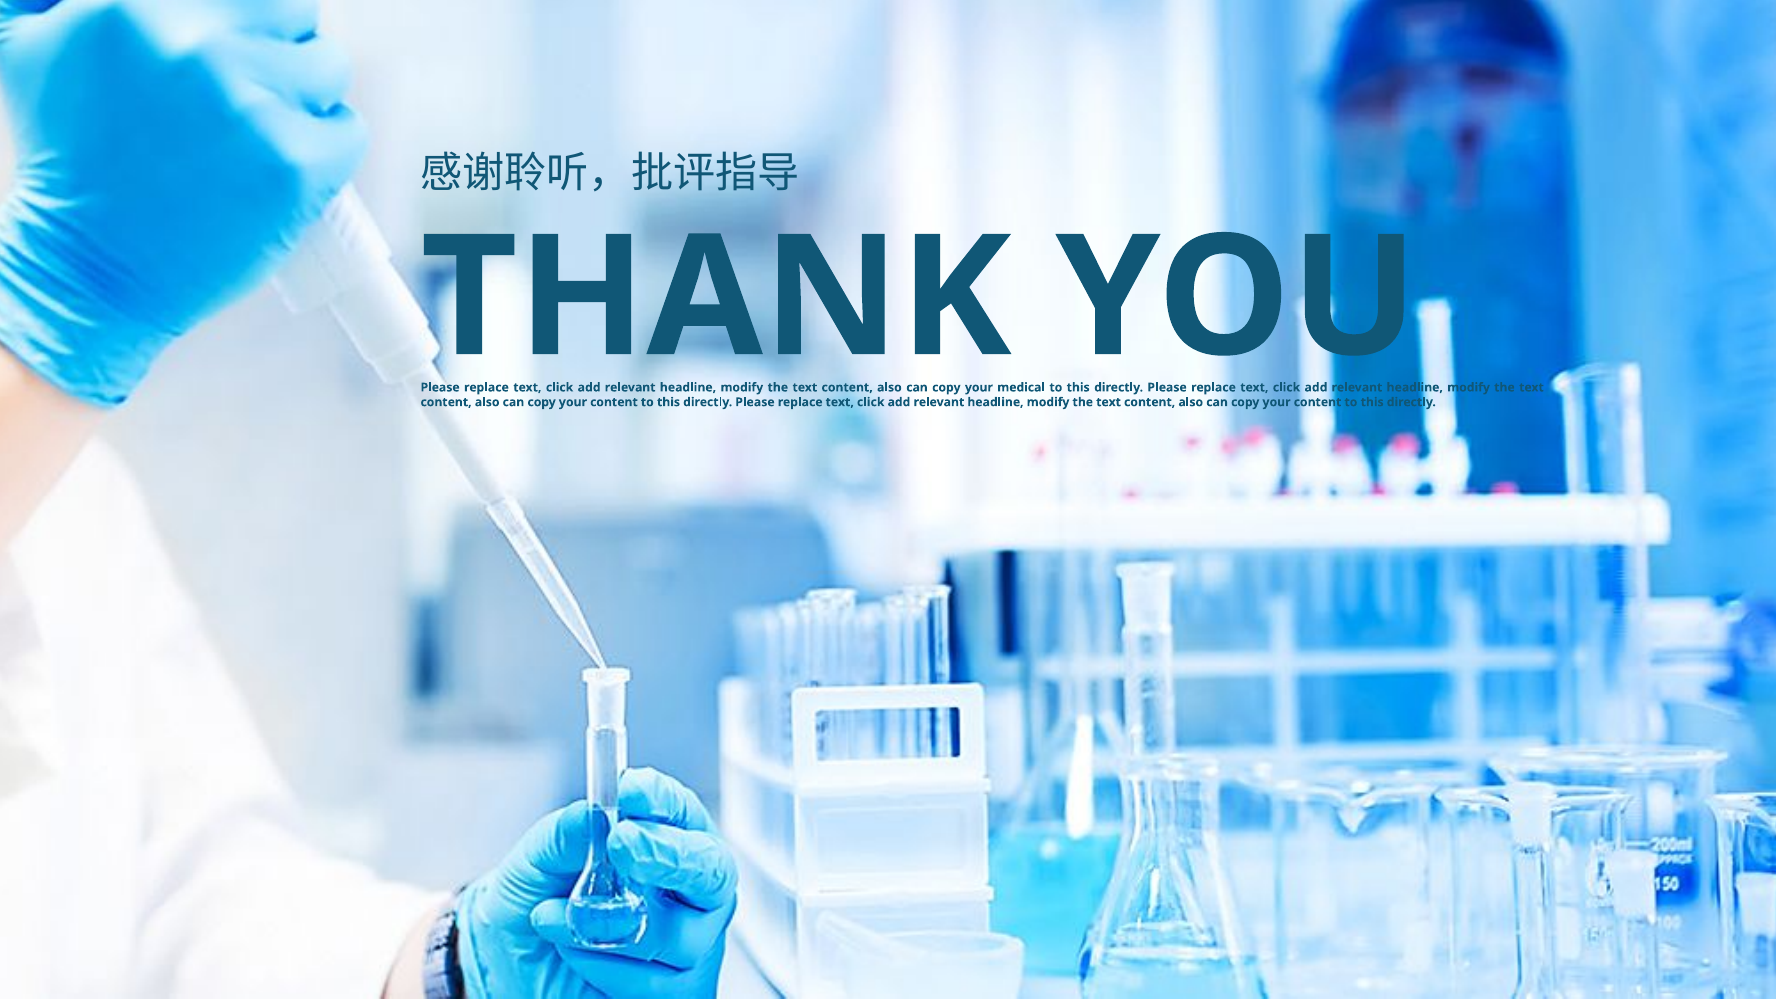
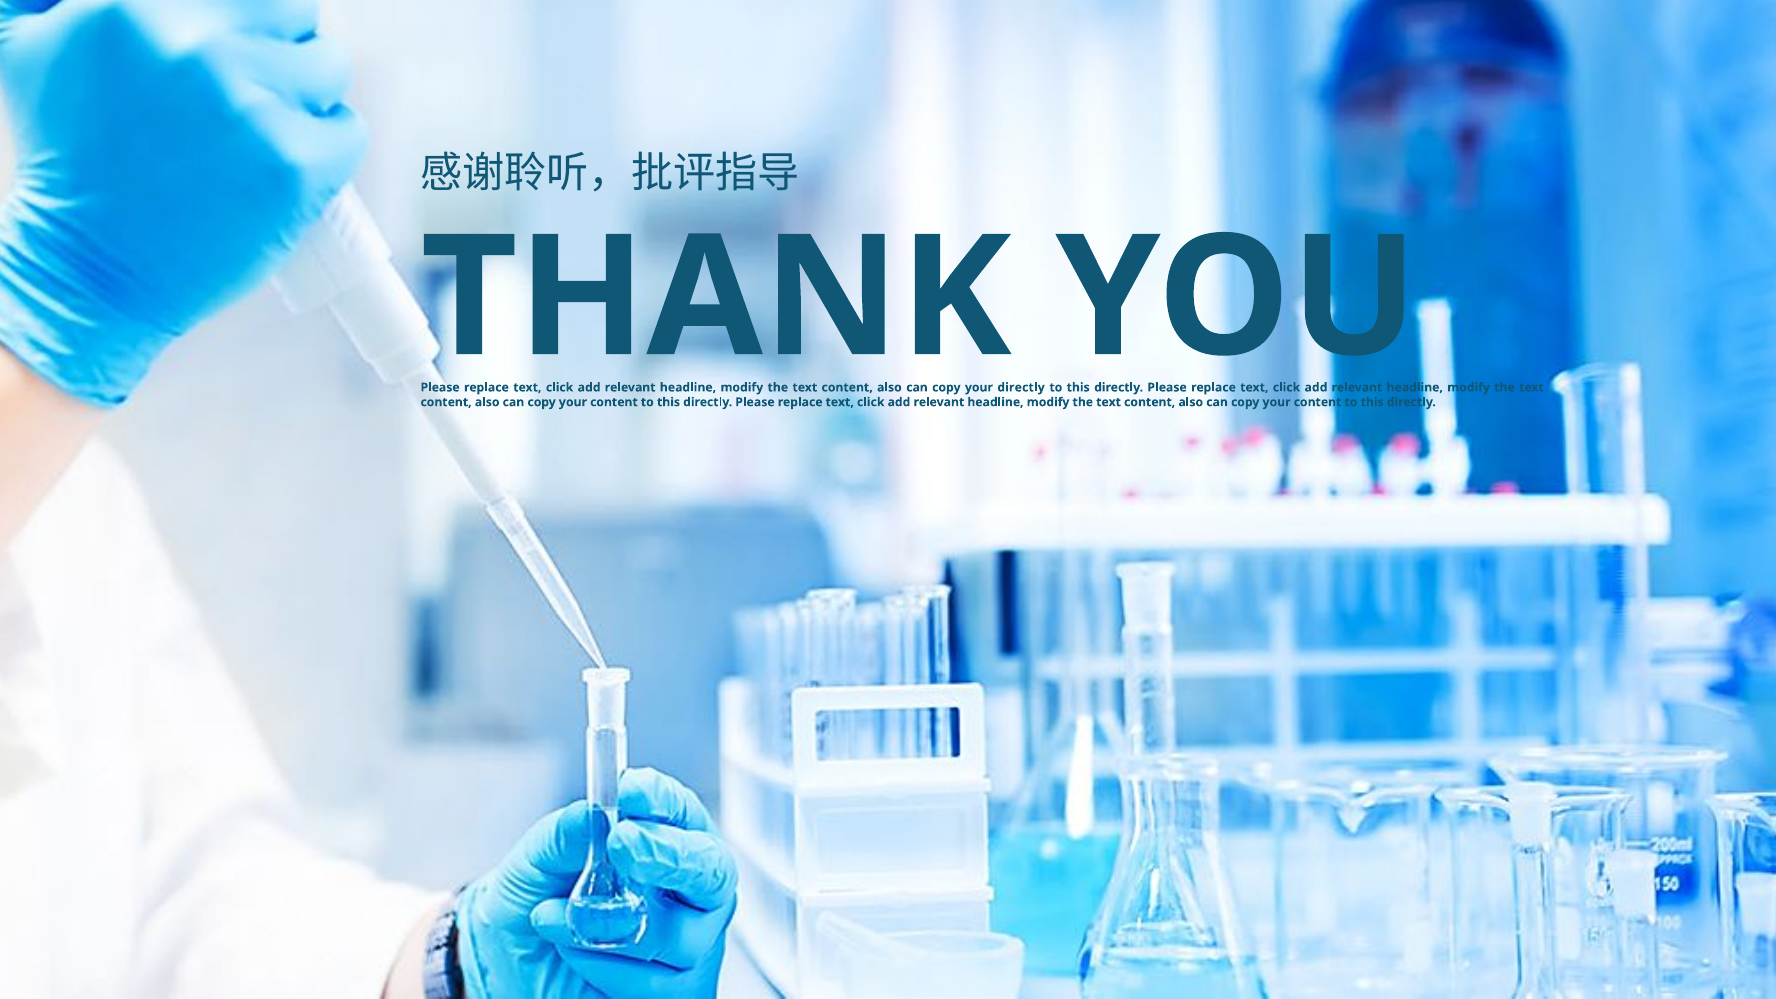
medical at (1021, 387): medical -> directly
